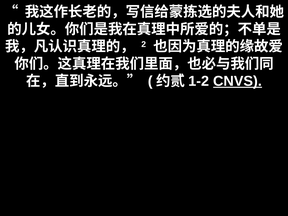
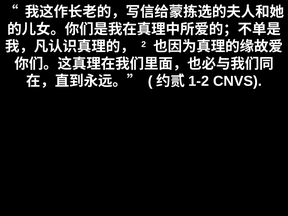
CNVS underline: present -> none
